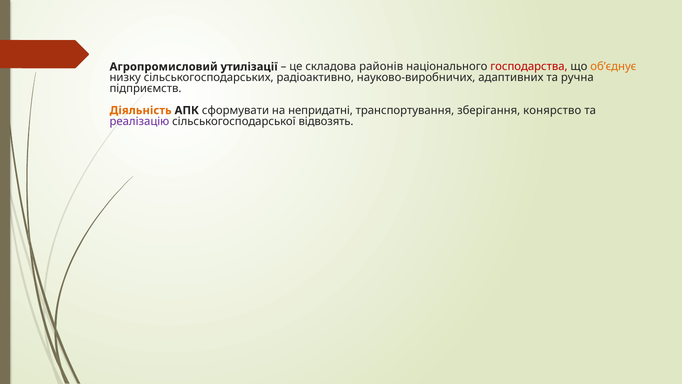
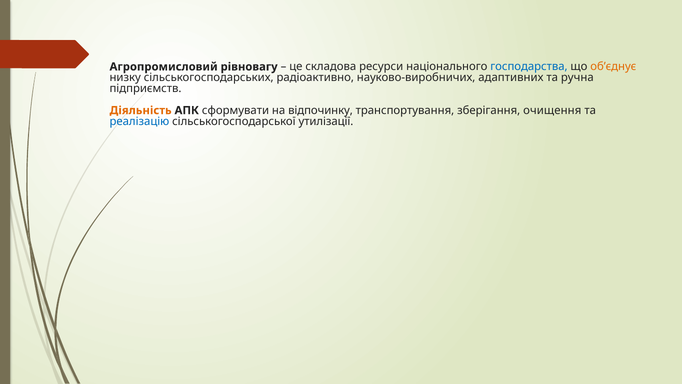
утилізації: утилізації -> рівновагу
районів: районів -> ресурси
господарства colour: red -> blue
непридатні: непридатні -> відпочинку
конярство: конярство -> очищення
реалізацію colour: purple -> blue
відвозять: відвозять -> утилізації
